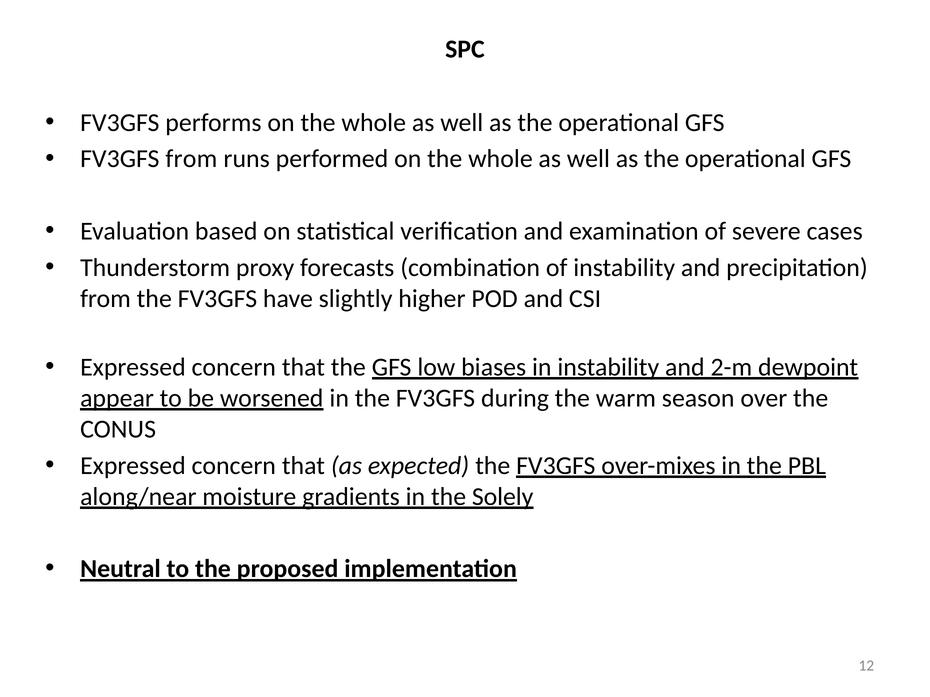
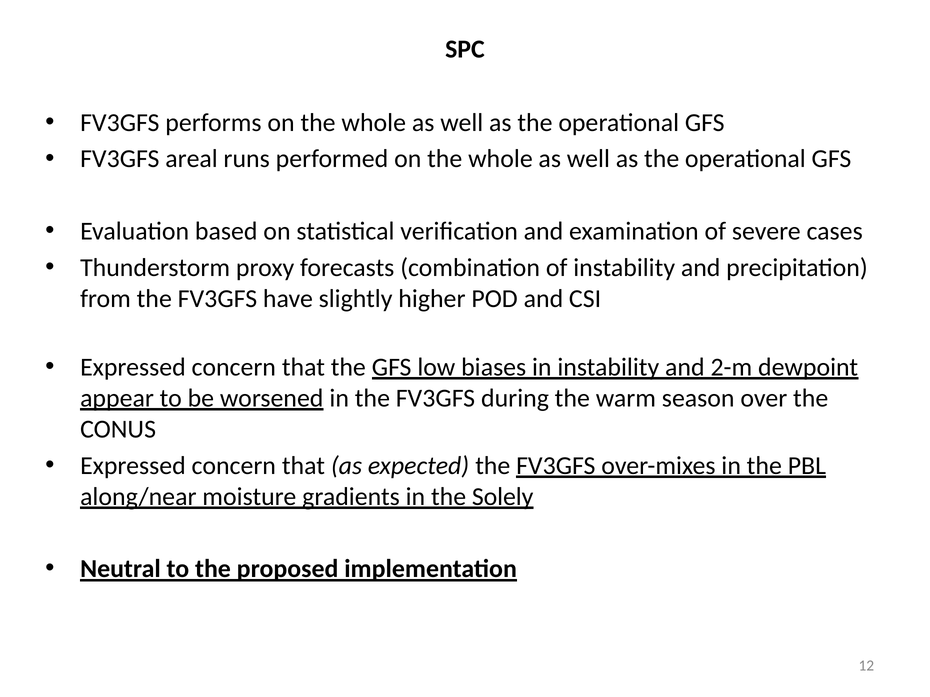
FV3GFS from: from -> areal
